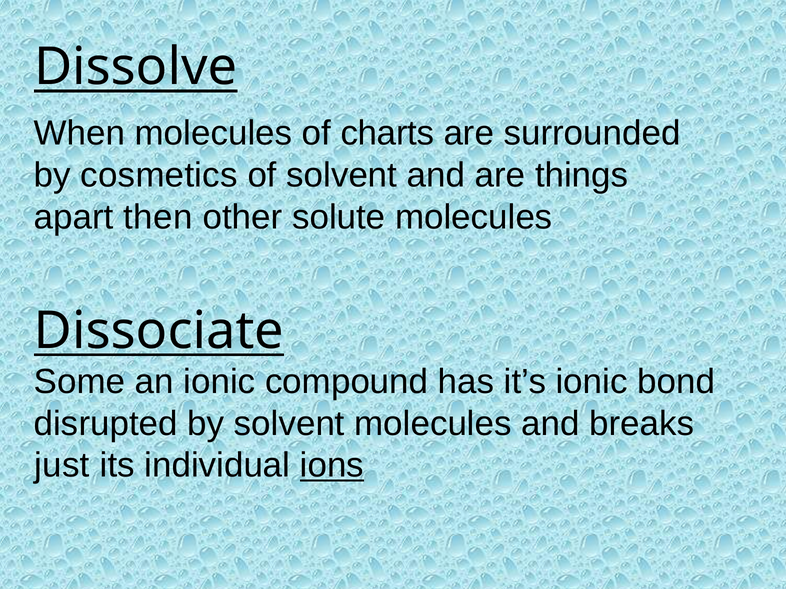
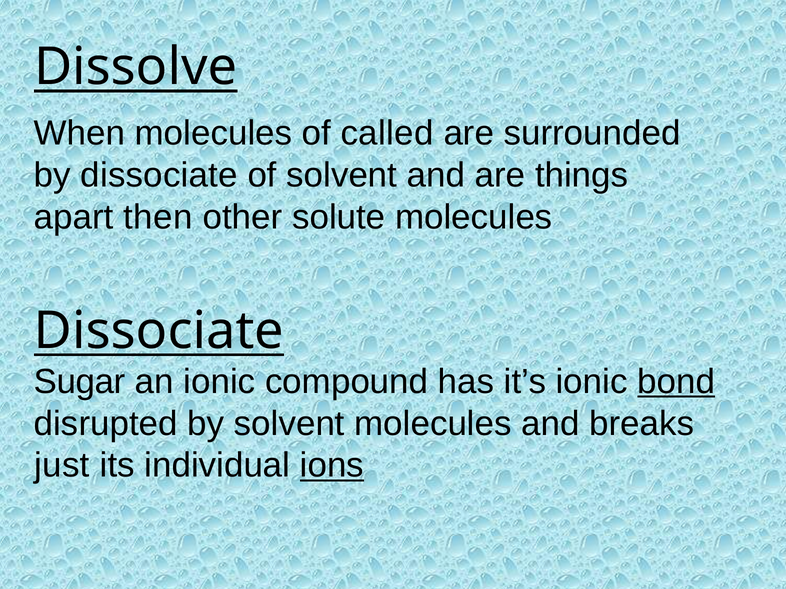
charts: charts -> called
by cosmetics: cosmetics -> dissociate
Some: Some -> Sugar
bond underline: none -> present
